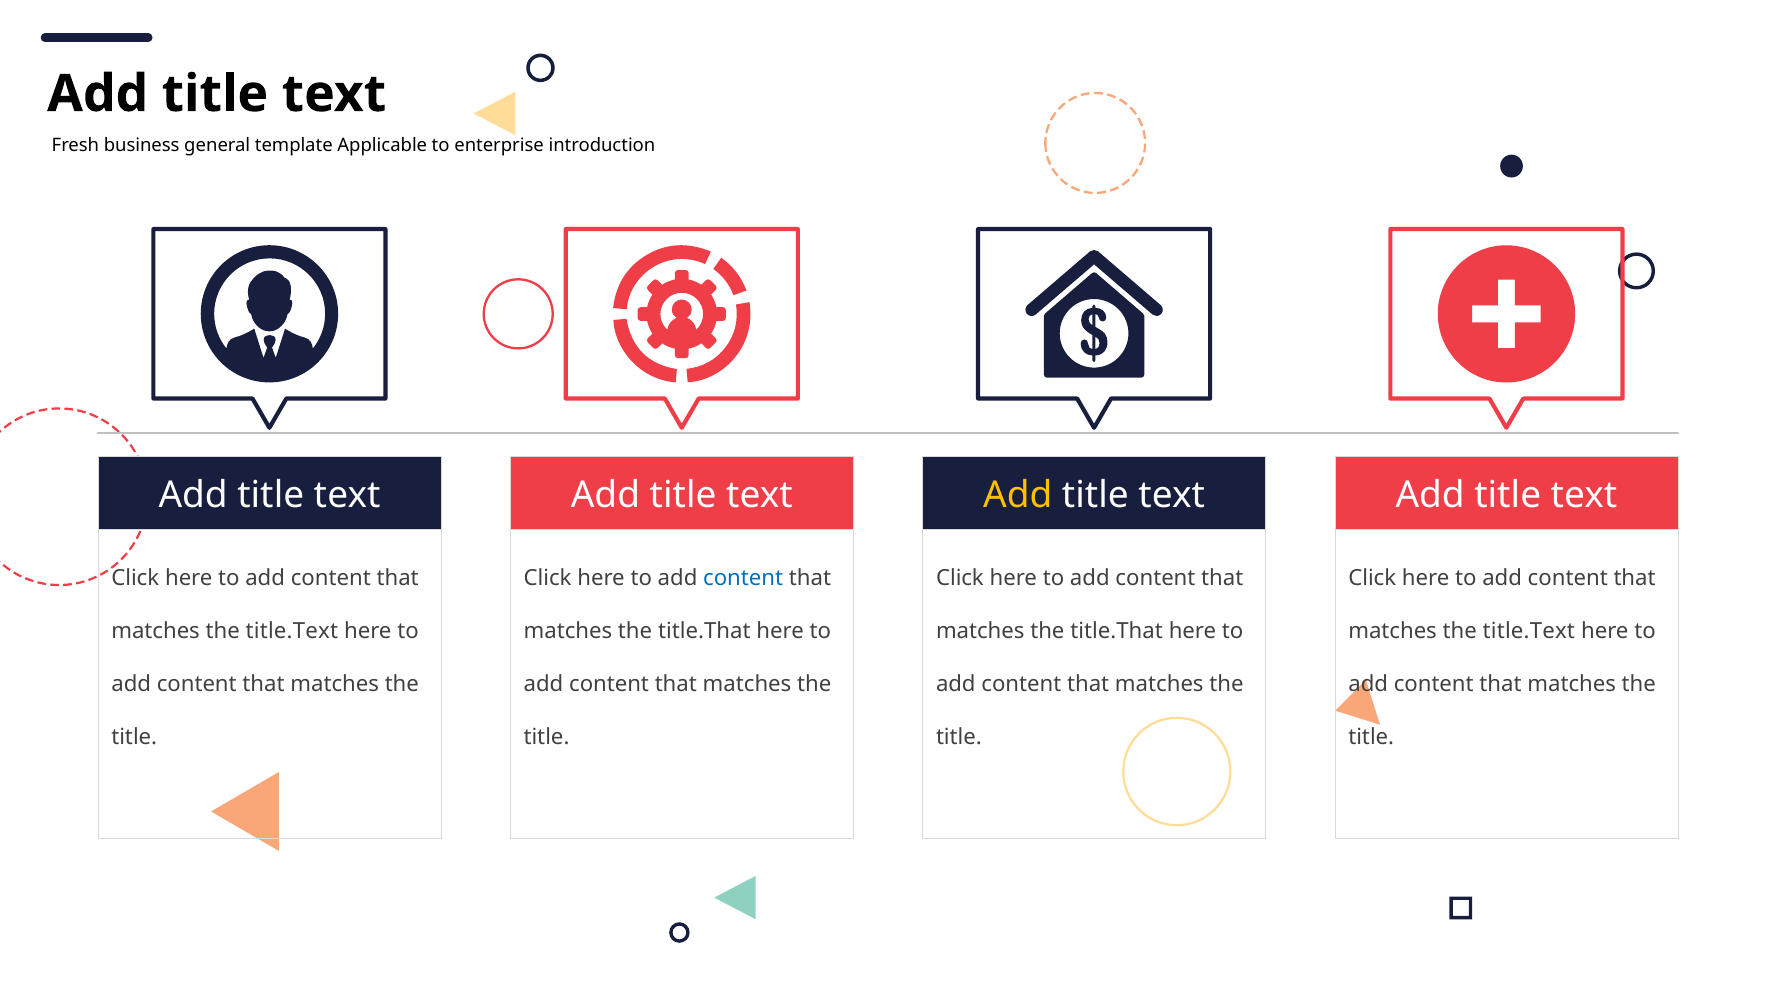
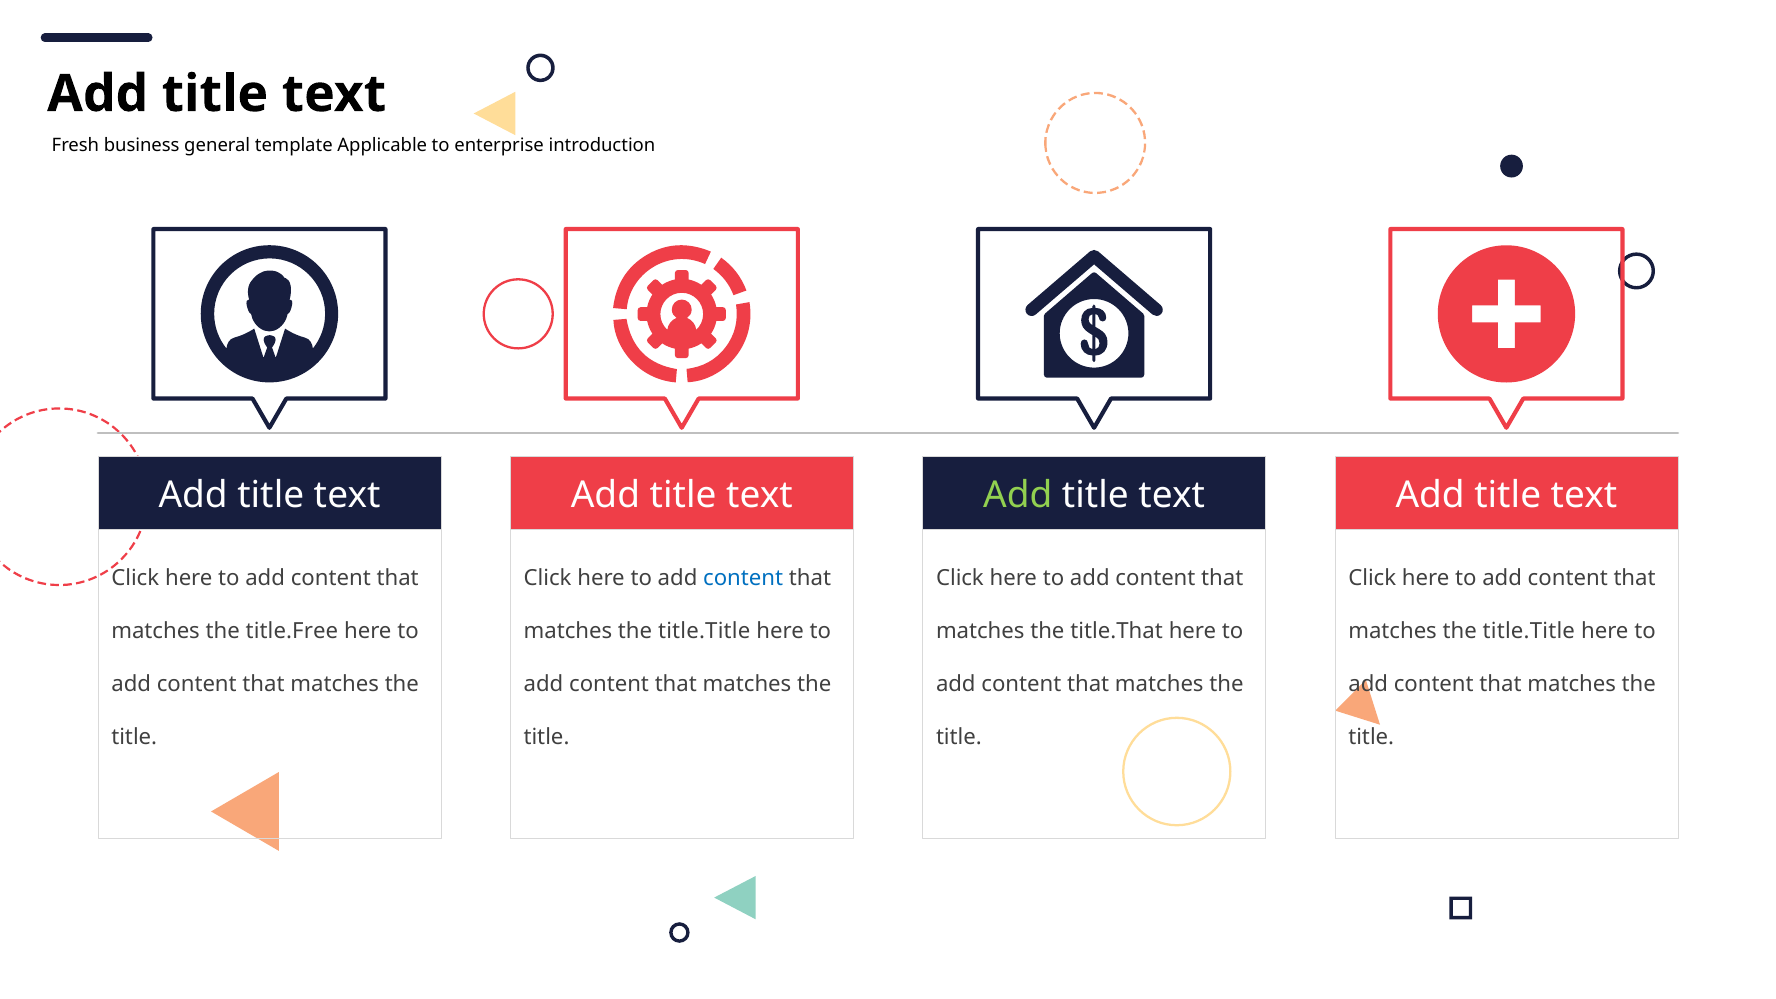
Add at (1018, 496) colour: yellow -> light green
title.Text at (292, 631): title.Text -> title.Free
title.That at (704, 631): title.That -> title.Title
title.Text at (1529, 631): title.Text -> title.Title
